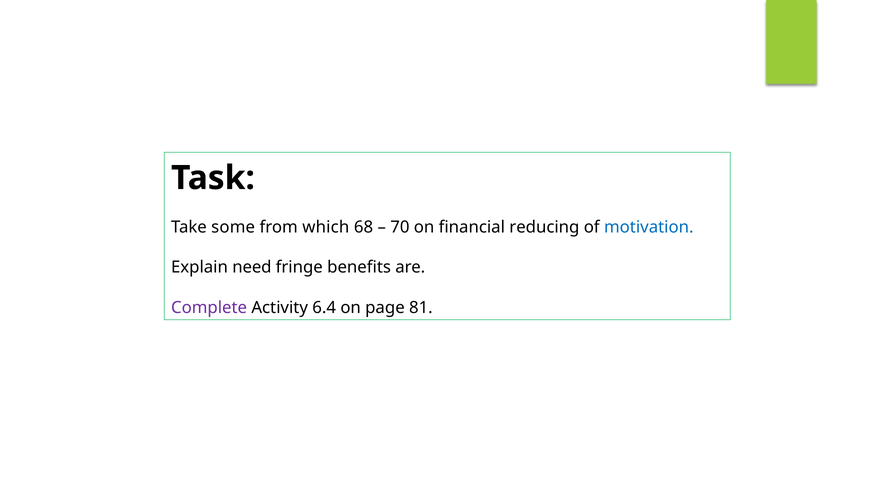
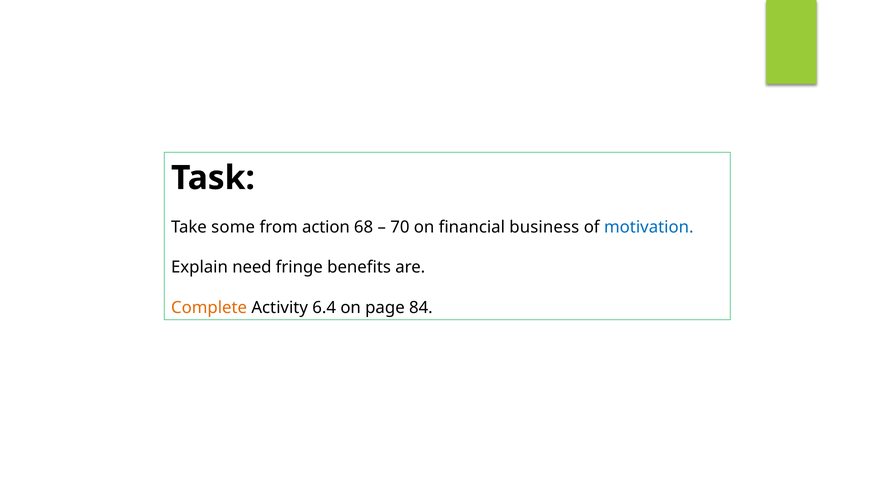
which: which -> action
reducing: reducing -> business
Complete colour: purple -> orange
81: 81 -> 84
